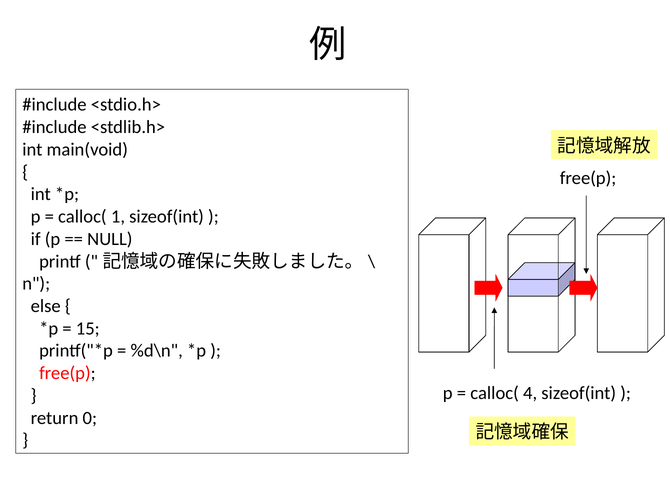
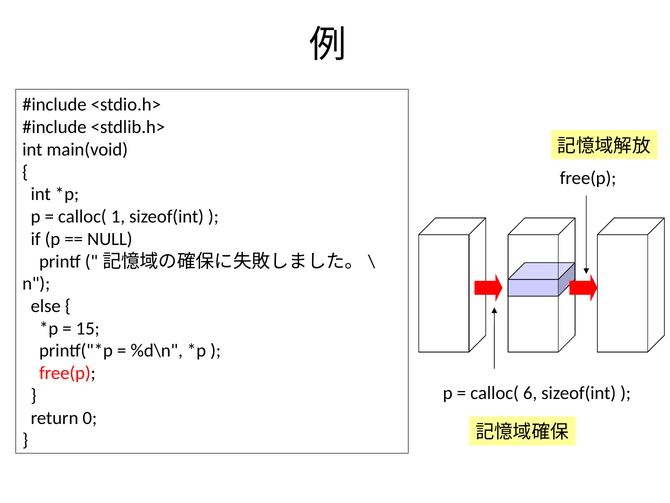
4: 4 -> 6
